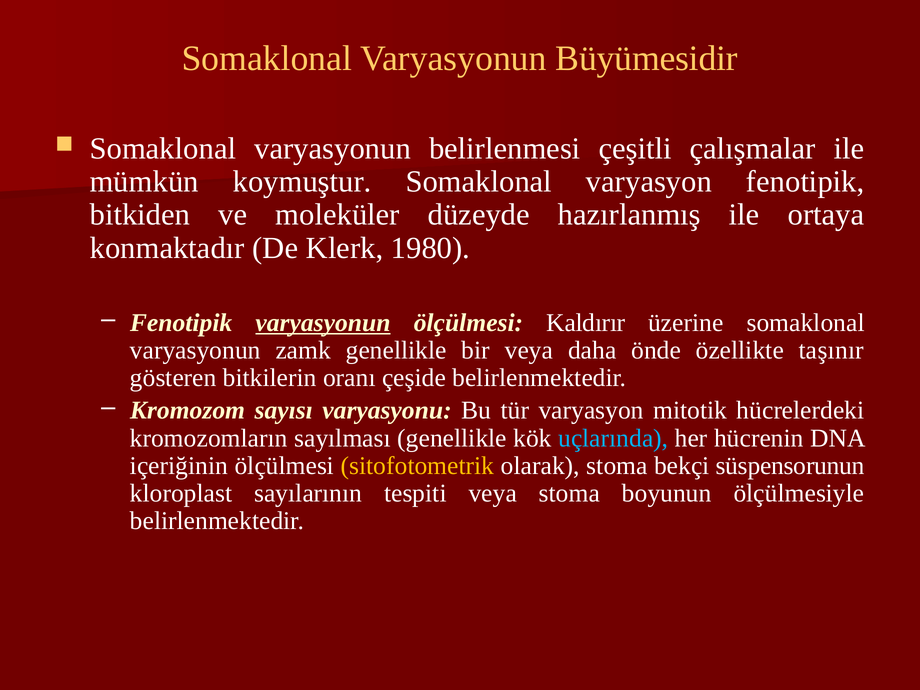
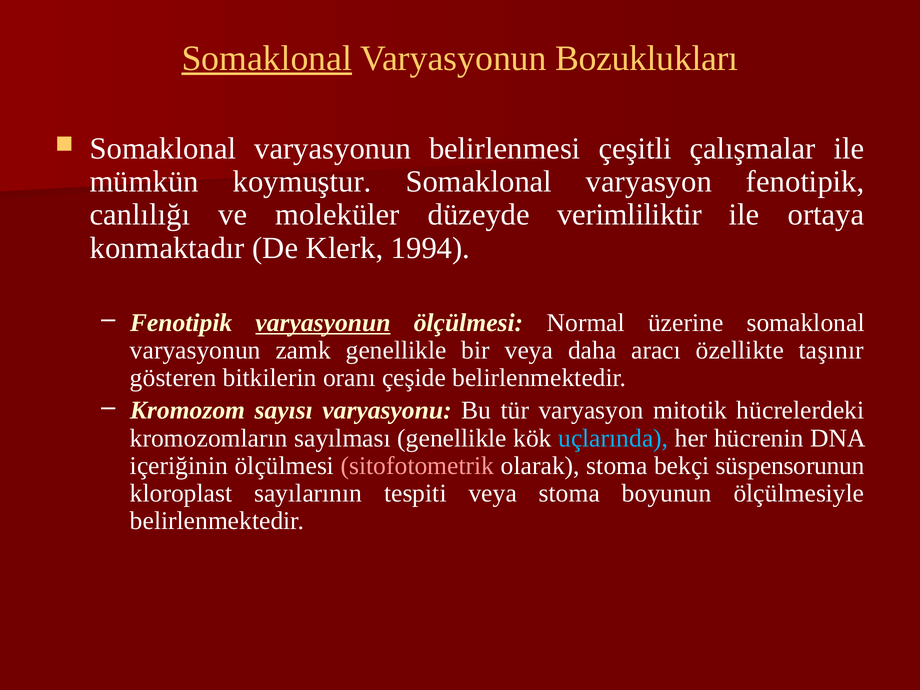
Somaklonal at (267, 58) underline: none -> present
Büyümesidir: Büyümesidir -> Bozuklukları
bitkiden: bitkiden -> canlılığı
hazırlanmış: hazırlanmış -> verimliliktir
1980: 1980 -> 1994
Kaldırır: Kaldırır -> Normal
önde: önde -> aracı
sitofotometrik colour: yellow -> pink
